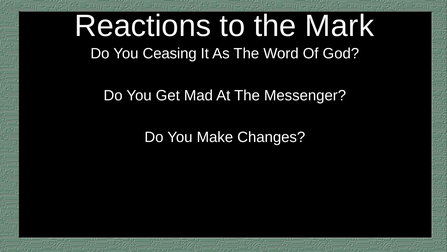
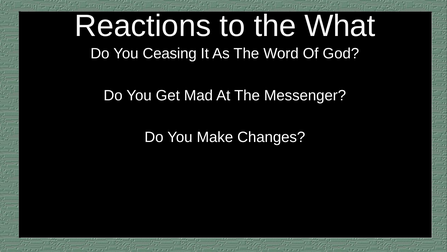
Mark: Mark -> What
